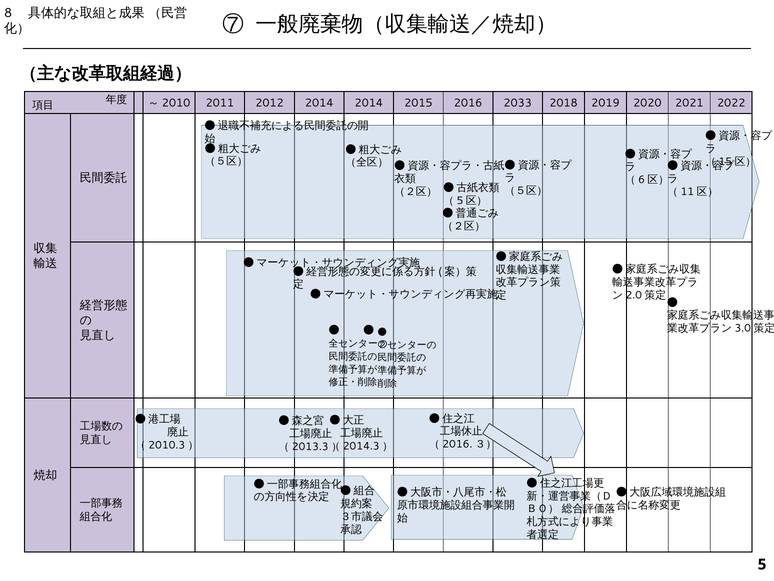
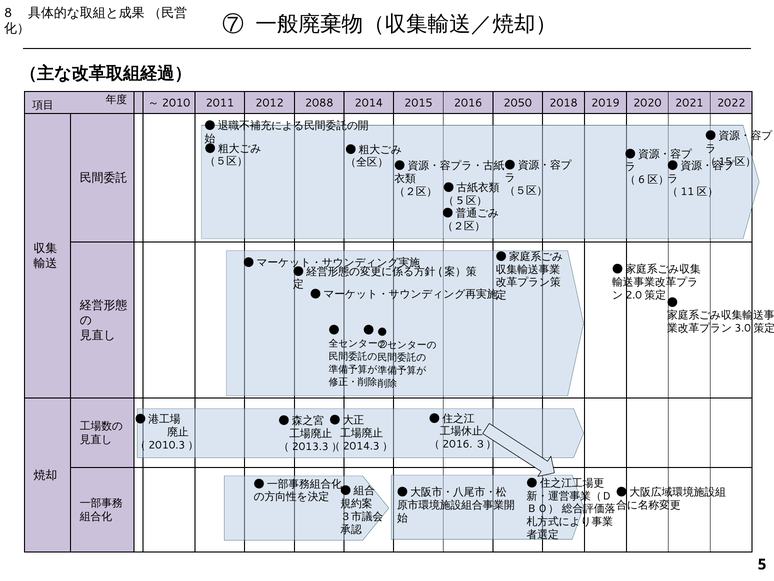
2012 2014: 2014 -> 2088
2033: 2033 -> 2050
